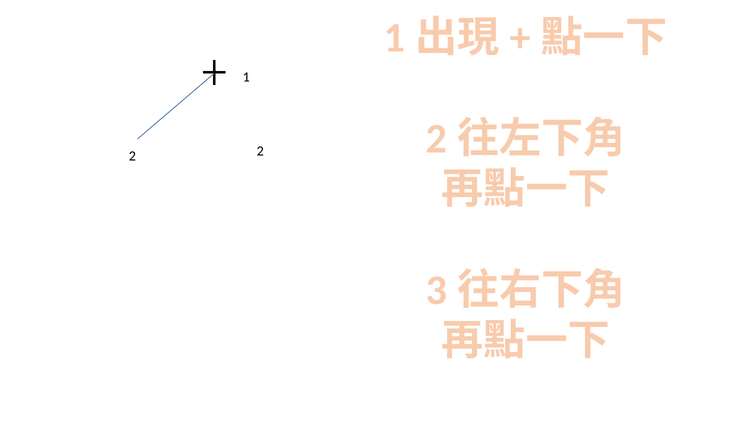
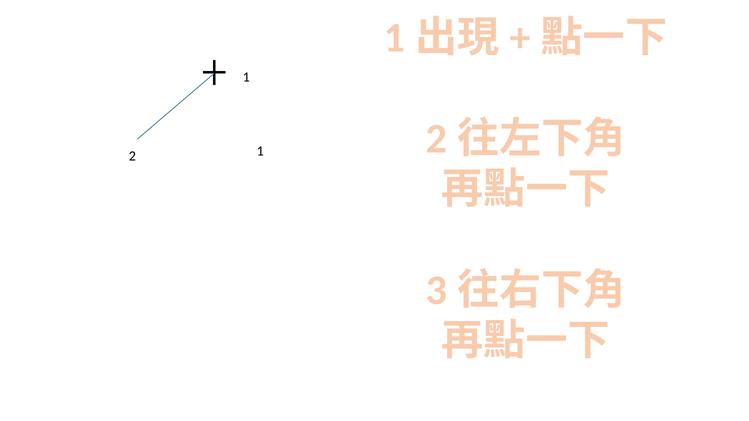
2 2: 2 -> 1
